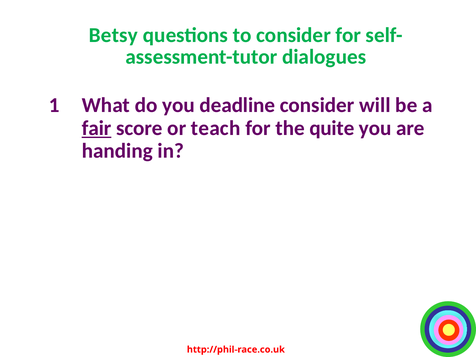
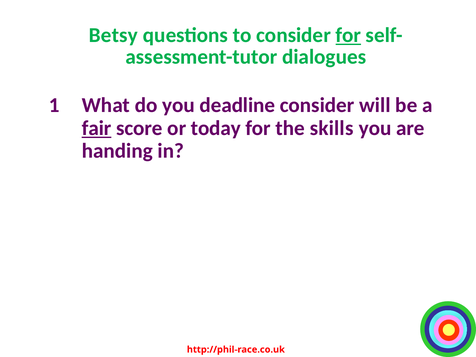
for at (348, 35) underline: none -> present
teach: teach -> today
quite: quite -> skills
